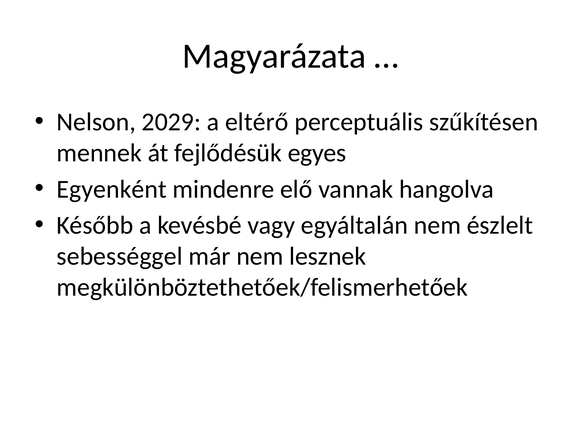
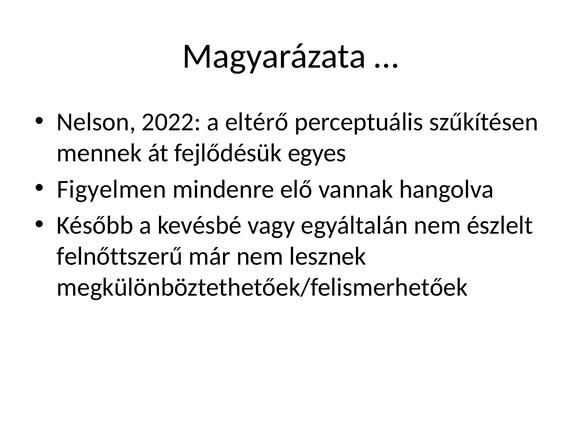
2029: 2029 -> 2022
Egyenként: Egyenként -> Figyelmen
sebességgel: sebességgel -> felnőttszerű
